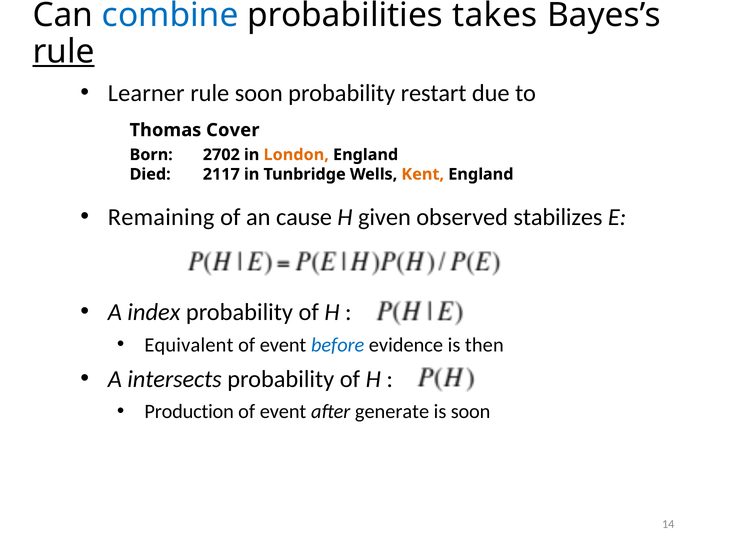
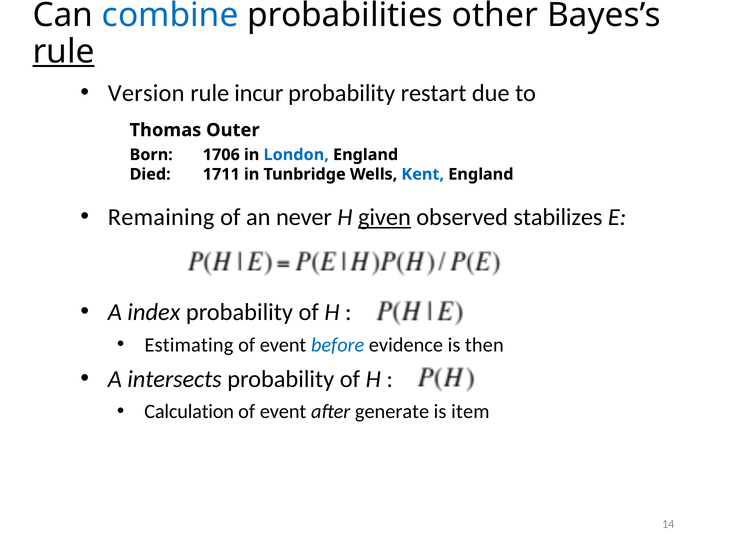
takes: takes -> other
Learner: Learner -> Version
rule soon: soon -> incur
Cover: Cover -> Outer
2702: 2702 -> 1706
London colour: orange -> blue
2117: 2117 -> 1711
Kent colour: orange -> blue
cause: cause -> never
given underline: none -> present
Equivalent: Equivalent -> Estimating
Production: Production -> Calculation
is soon: soon -> item
